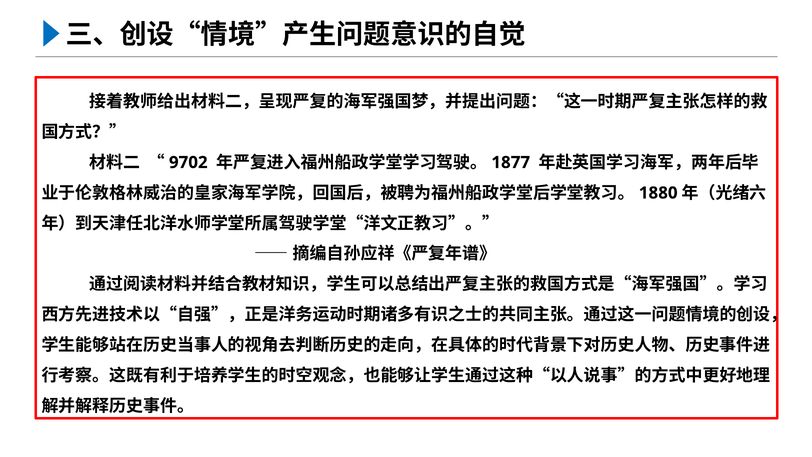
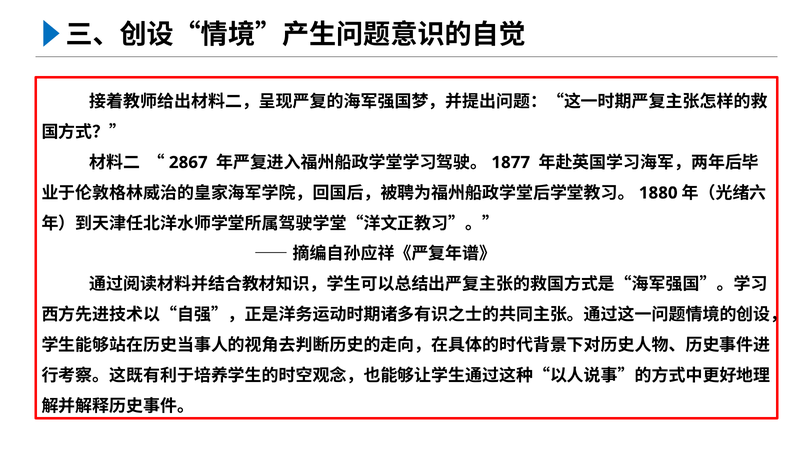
9702: 9702 -> 2867
